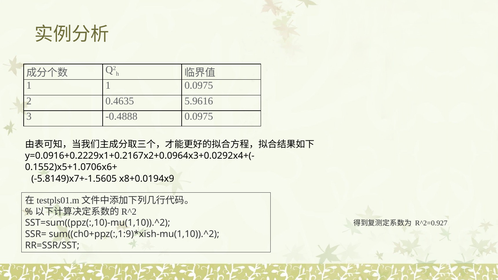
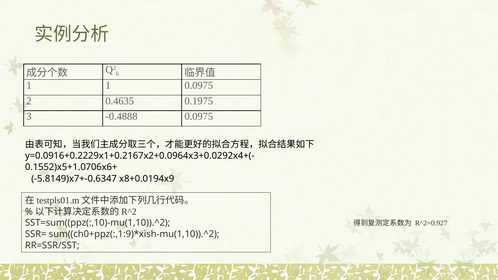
5.9616: 5.9616 -> 0.1975
-5.8149)x7+-1.5605: -5.8149)x7+-1.5605 -> -5.8149)x7+-0.6347
